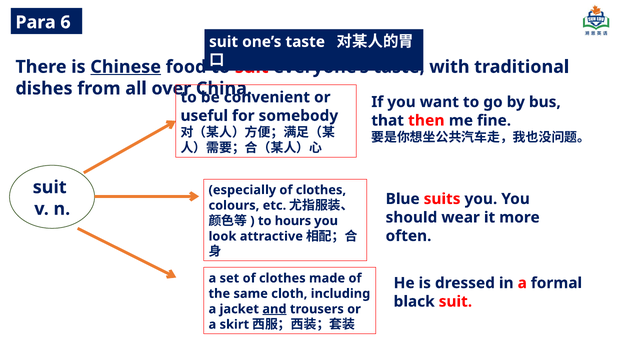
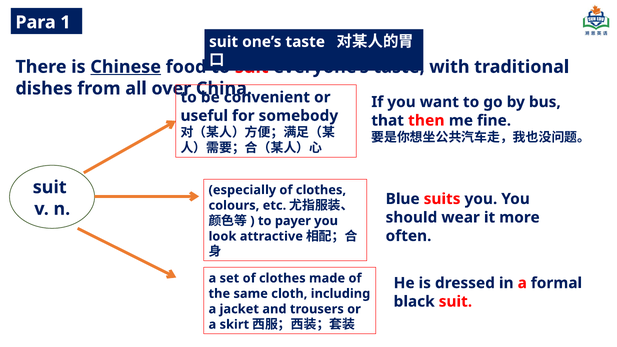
6: 6 -> 1
hours: hours -> payer
and underline: present -> none
